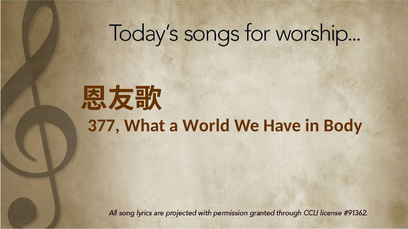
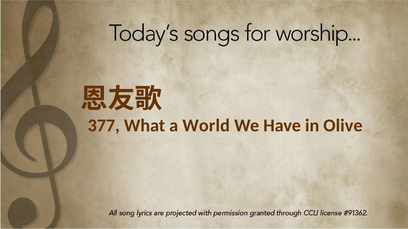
Body: Body -> Olive
